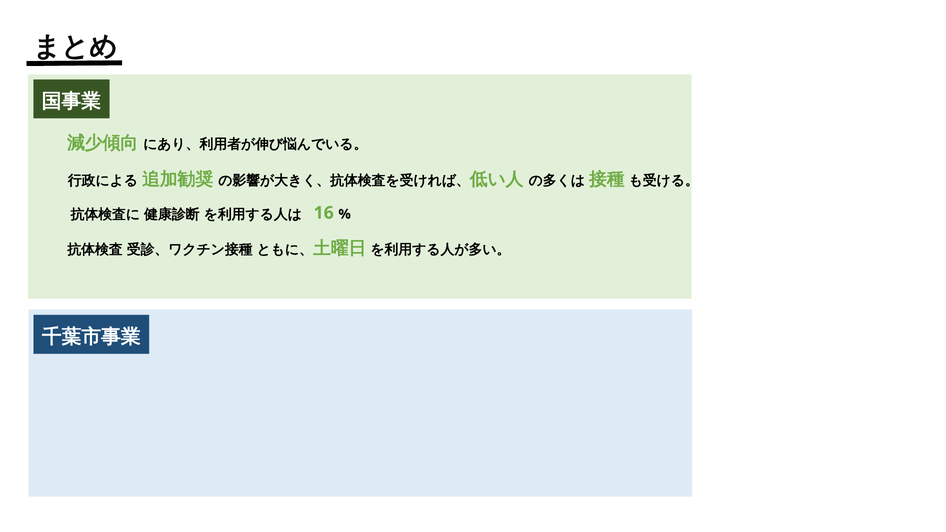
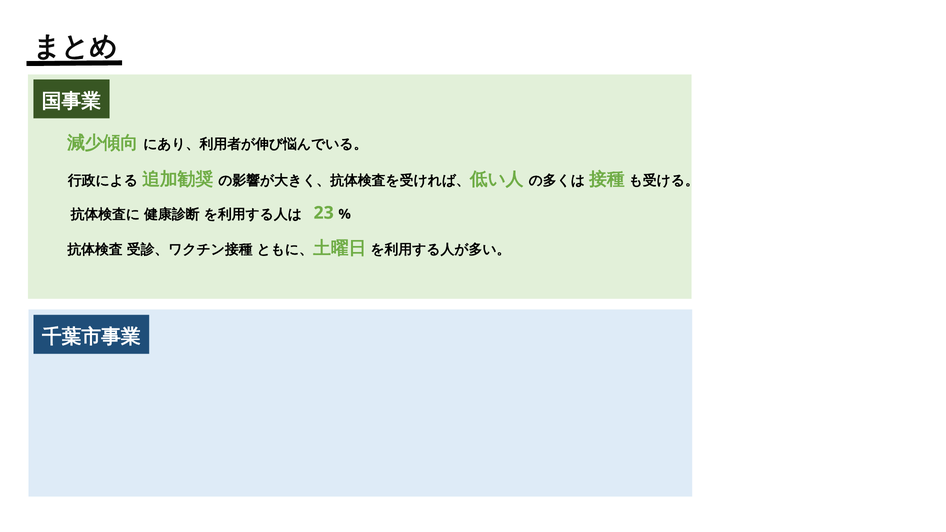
16: 16 -> 23
